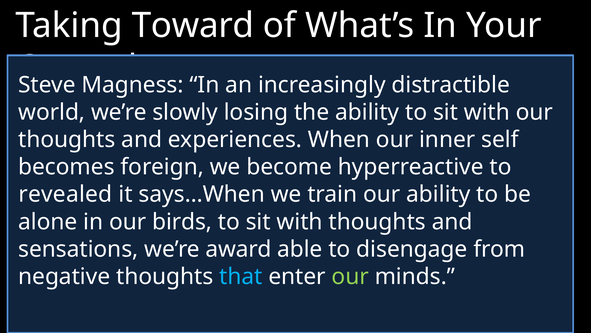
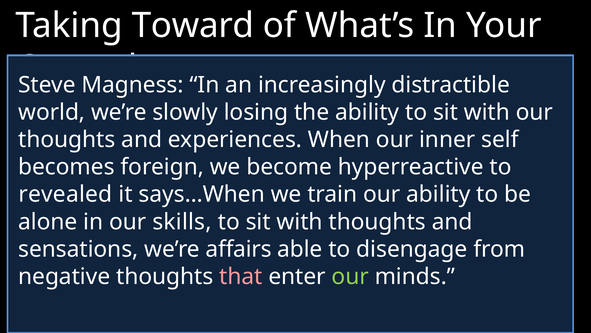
birds: birds -> skills
award: award -> affairs
that colour: light blue -> pink
